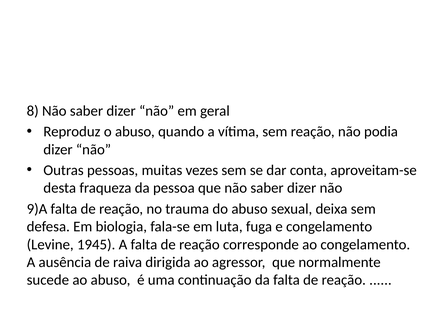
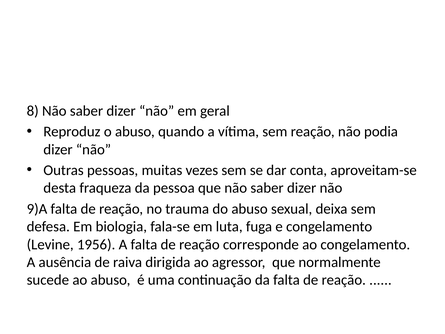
1945: 1945 -> 1956
